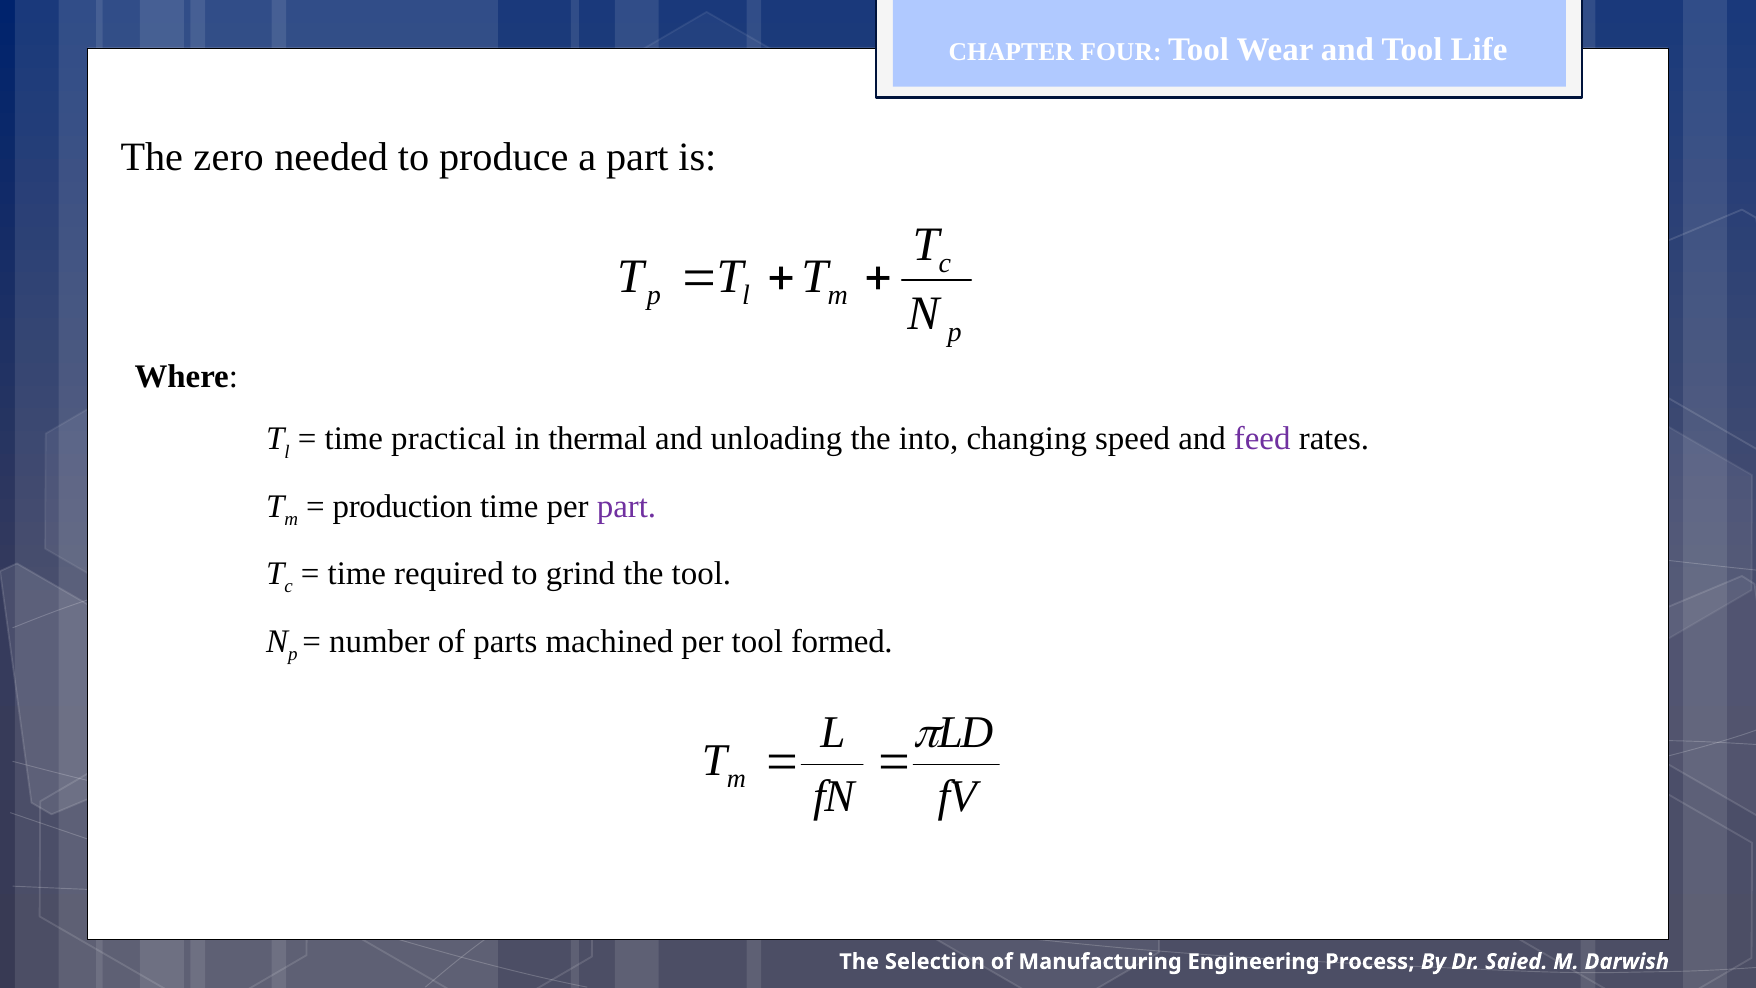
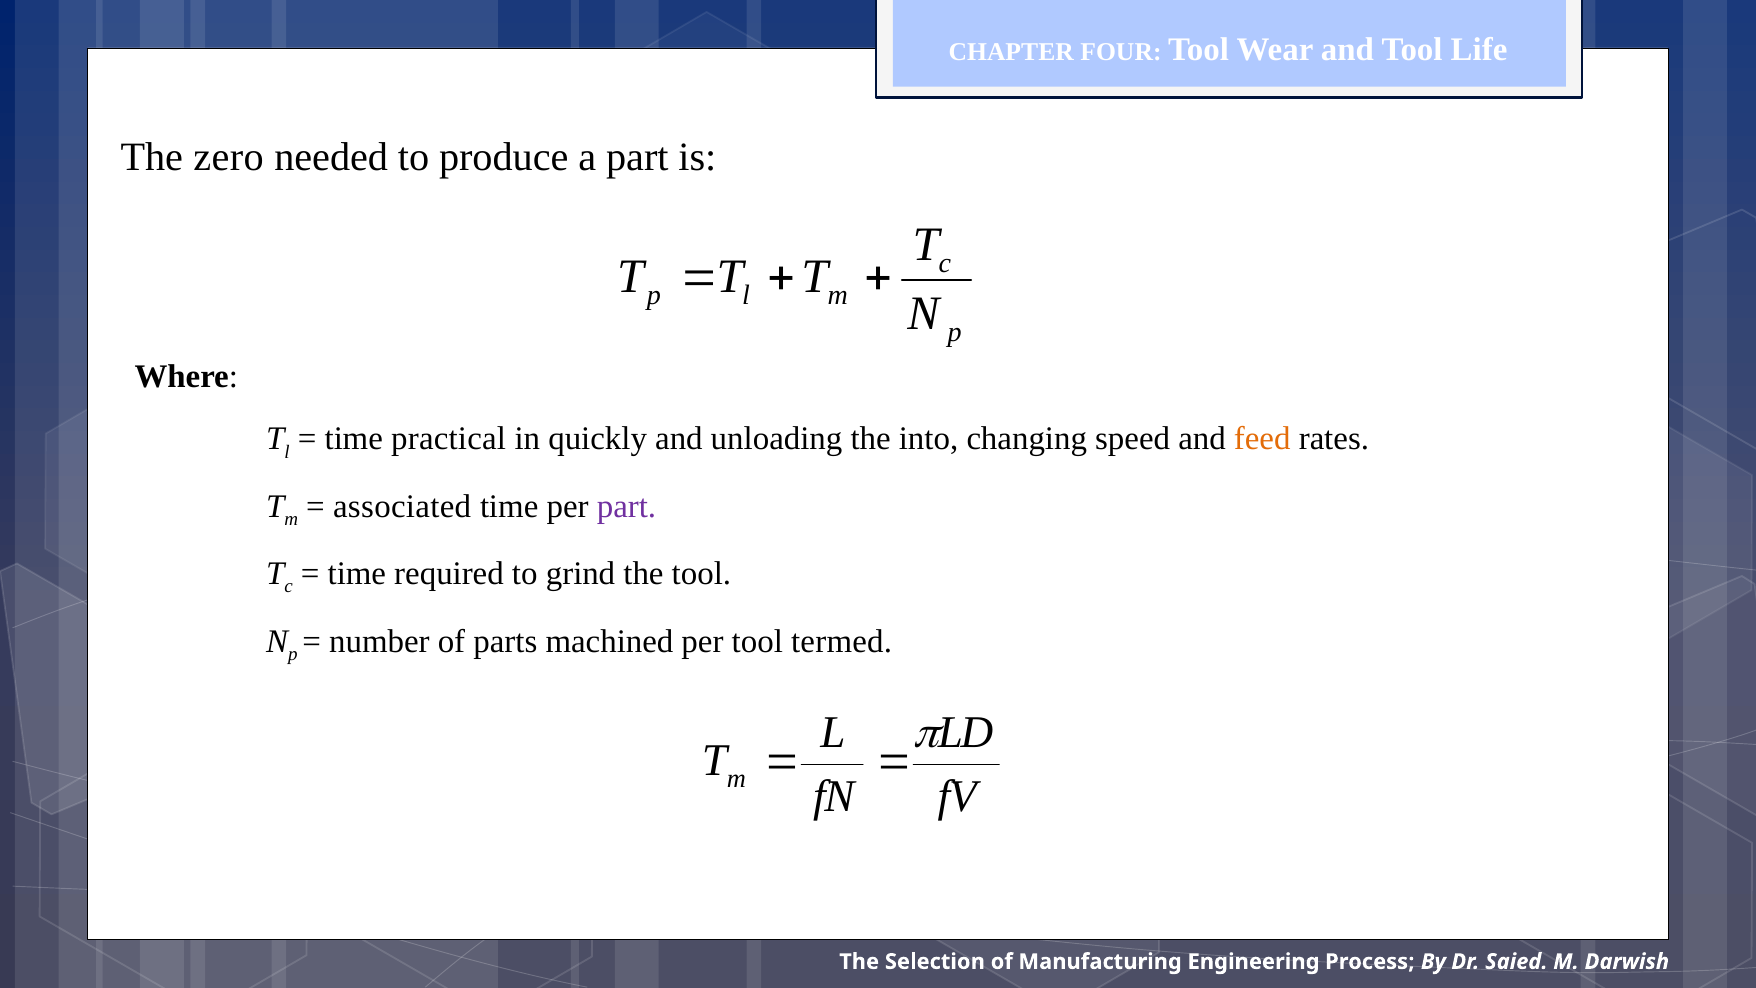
thermal: thermal -> quickly
feed colour: purple -> orange
production: production -> associated
formed: formed -> termed
